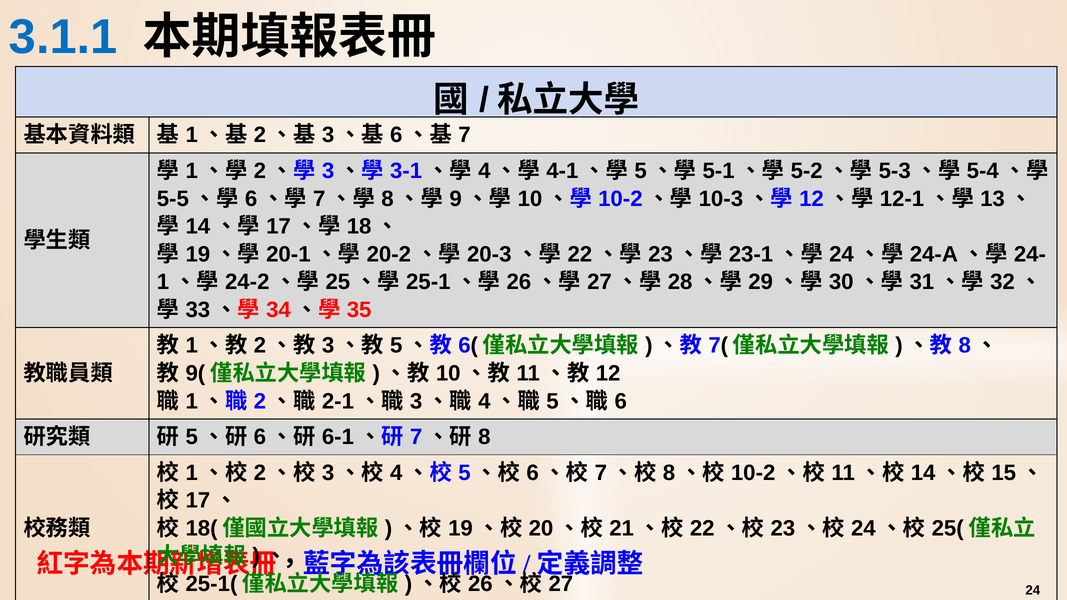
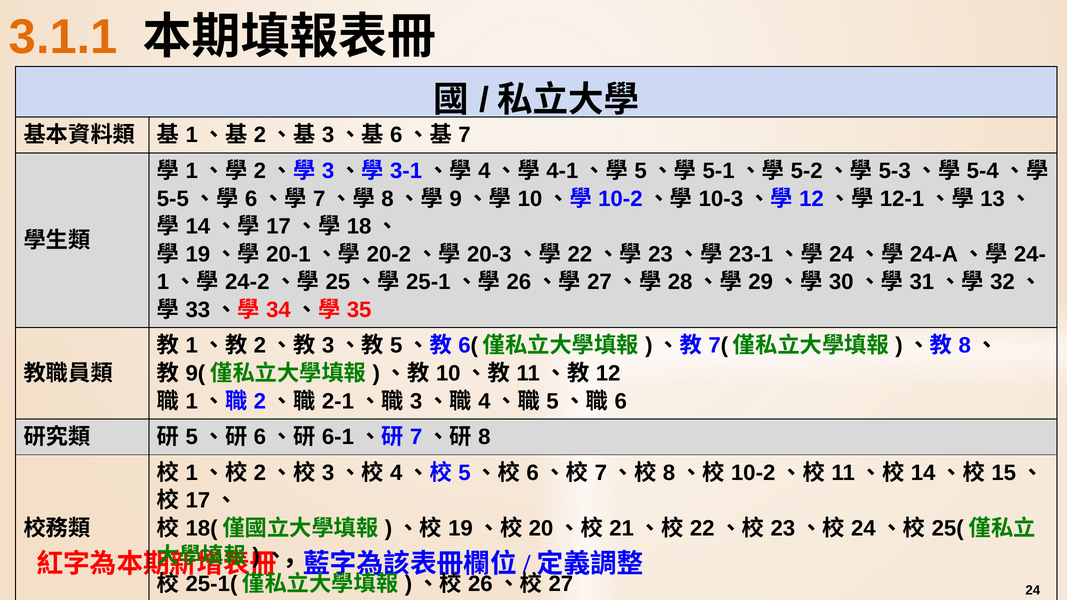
3.1.1 colour: blue -> orange
